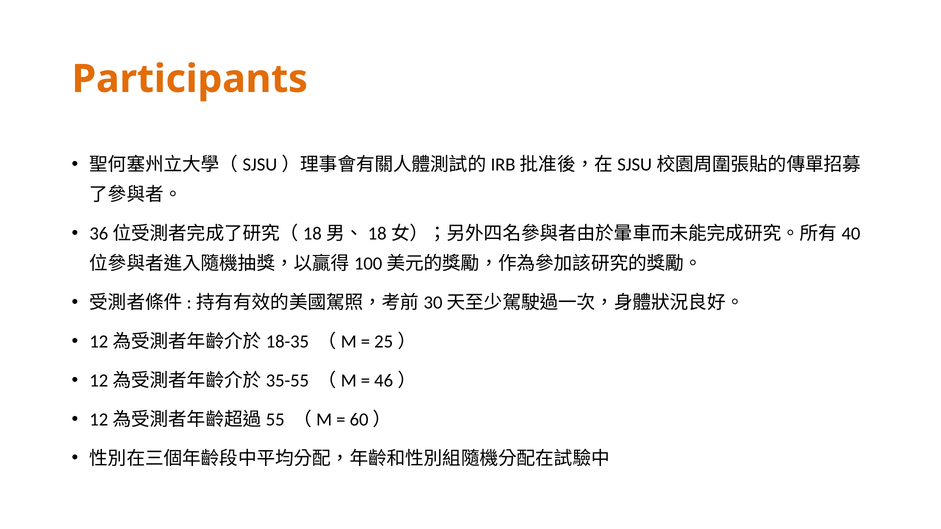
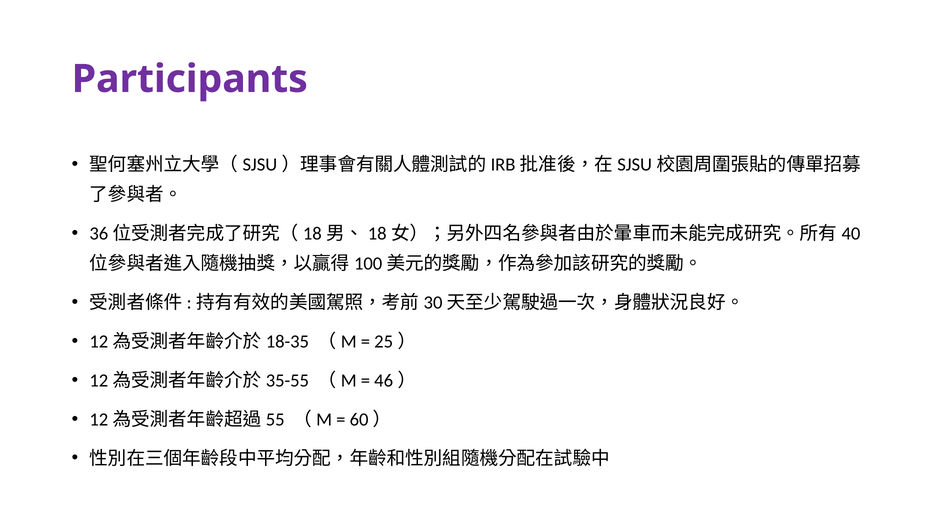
Participants colour: orange -> purple
